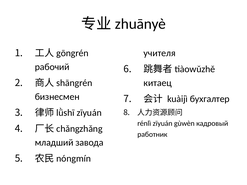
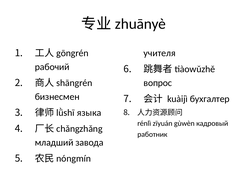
китаец: китаец -> вопрос
zīyuán at (89, 113): zīyuán -> языка
